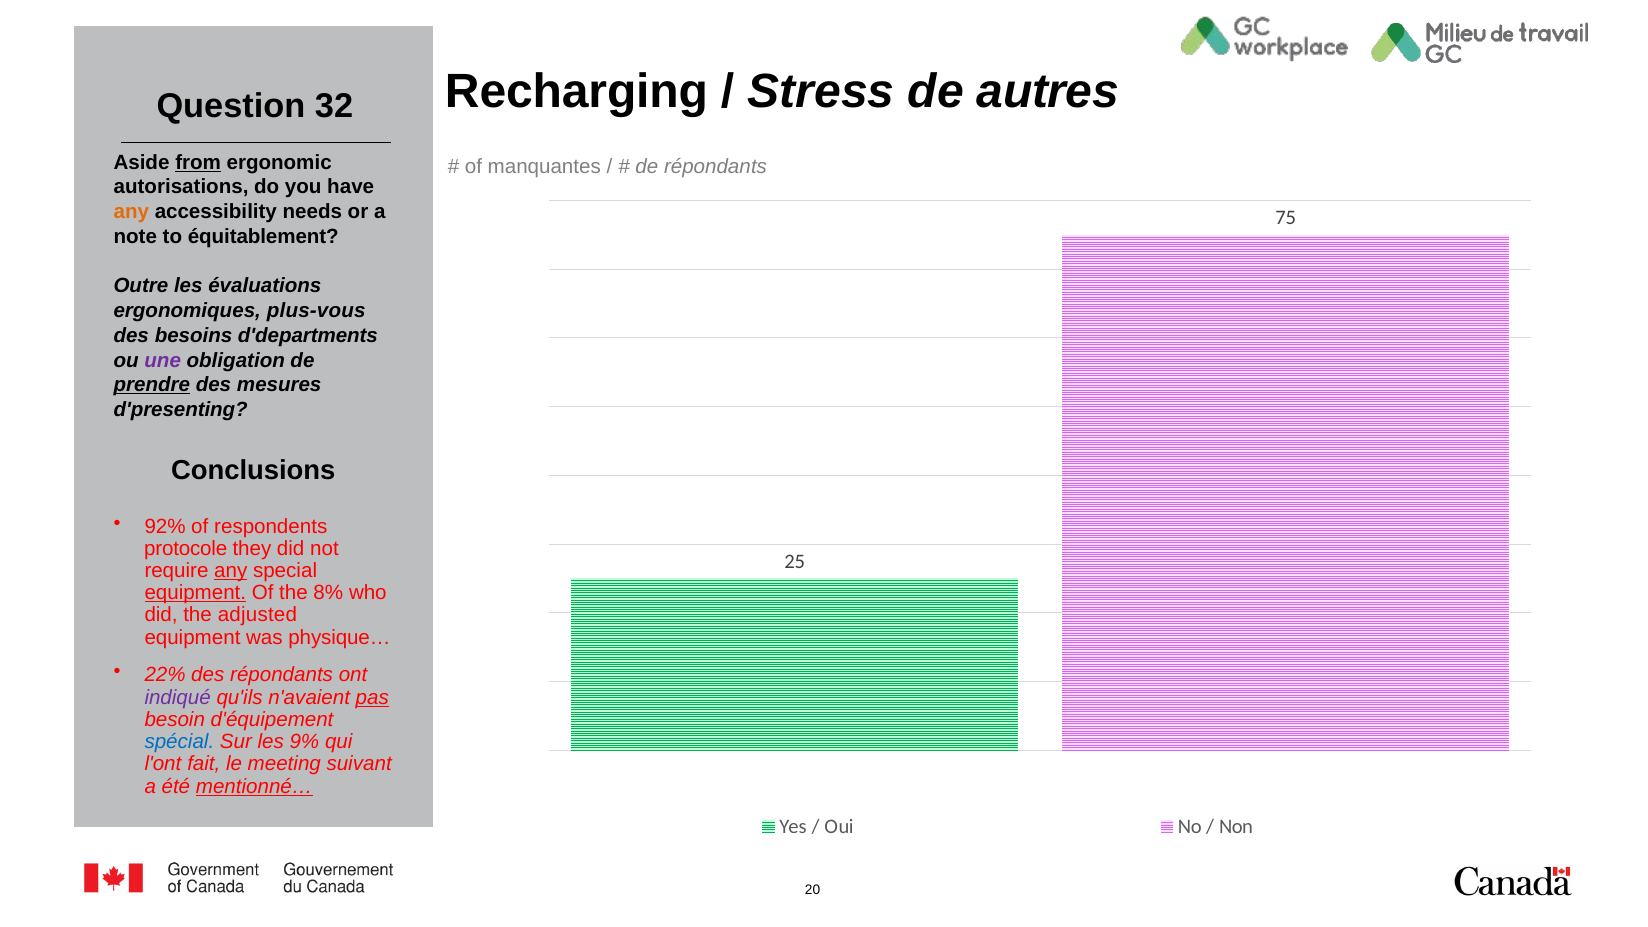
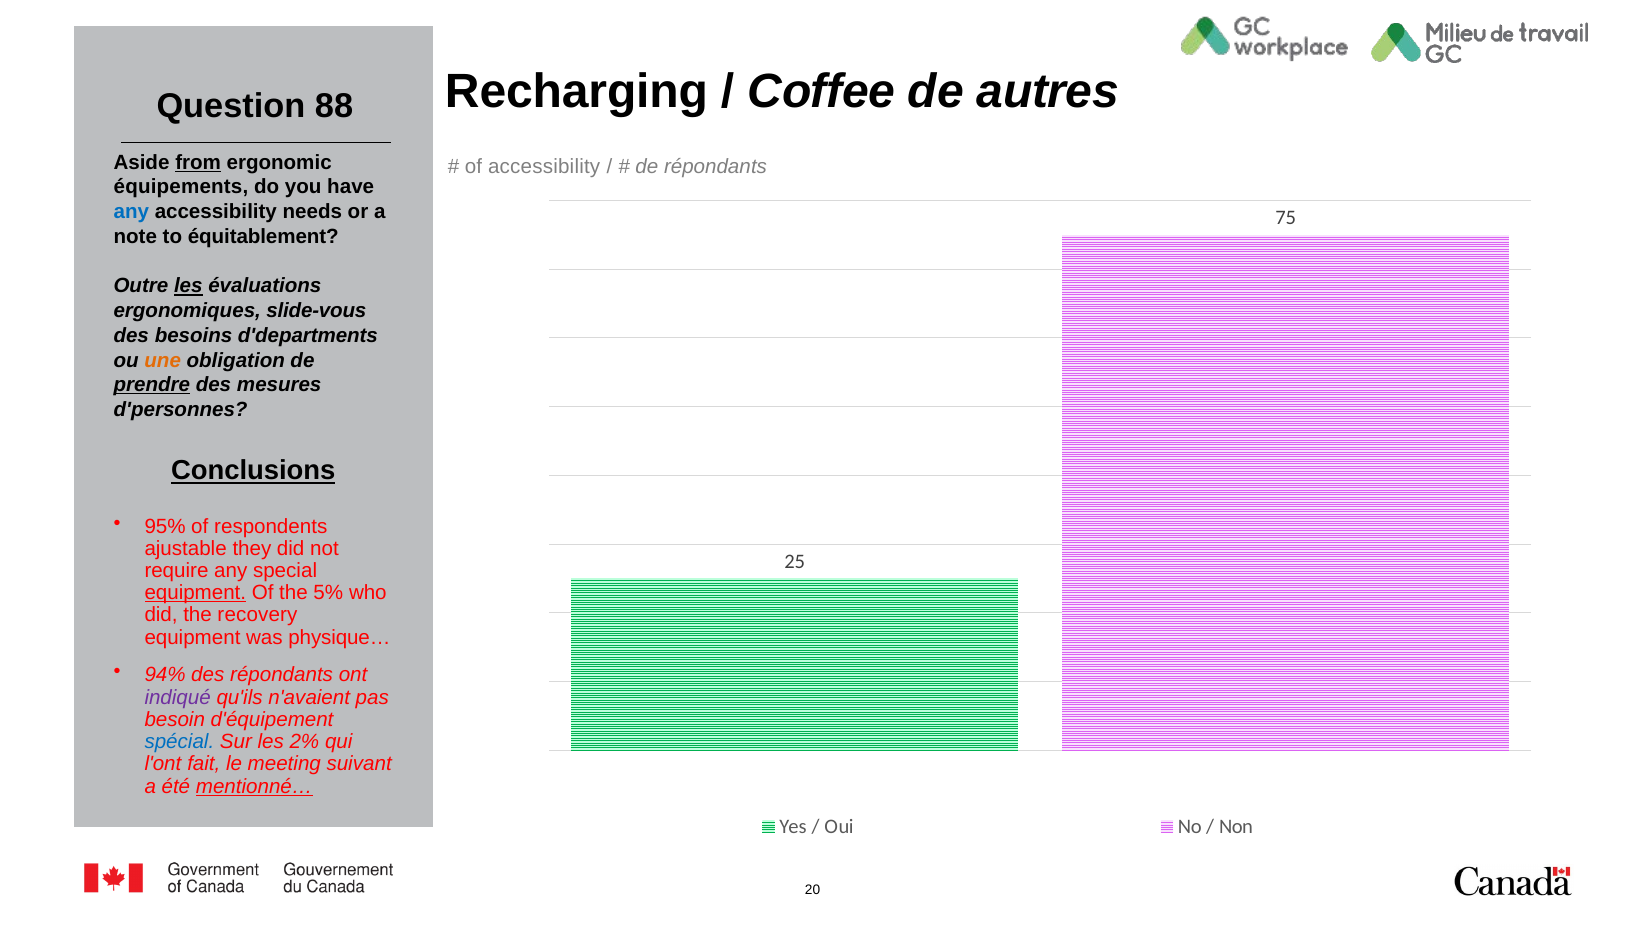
Stress: Stress -> Coffee
32: 32 -> 88
of manquantes: manquantes -> accessibility
autorisations: autorisations -> équipements
any at (131, 212) colour: orange -> blue
les at (188, 286) underline: none -> present
plus-vous: plus-vous -> slide-vous
une colour: purple -> orange
d'presenting: d'presenting -> d'personnes
Conclusions underline: none -> present
92%: 92% -> 95%
protocole: protocole -> ajustable
any at (231, 571) underline: present -> none
8%: 8% -> 5%
adjusted: adjusted -> recovery
22%: 22% -> 94%
pas underline: present -> none
9%: 9% -> 2%
